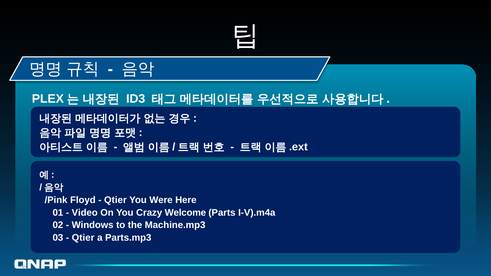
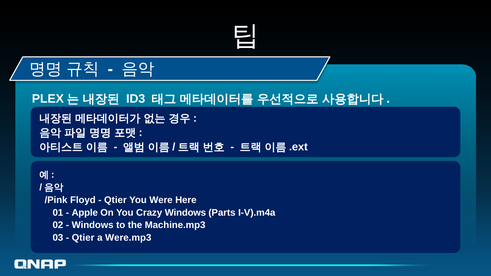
Video: Video -> Apple
Crazy Welcome: Welcome -> Windows
Parts.mp3: Parts.mp3 -> Were.mp3
